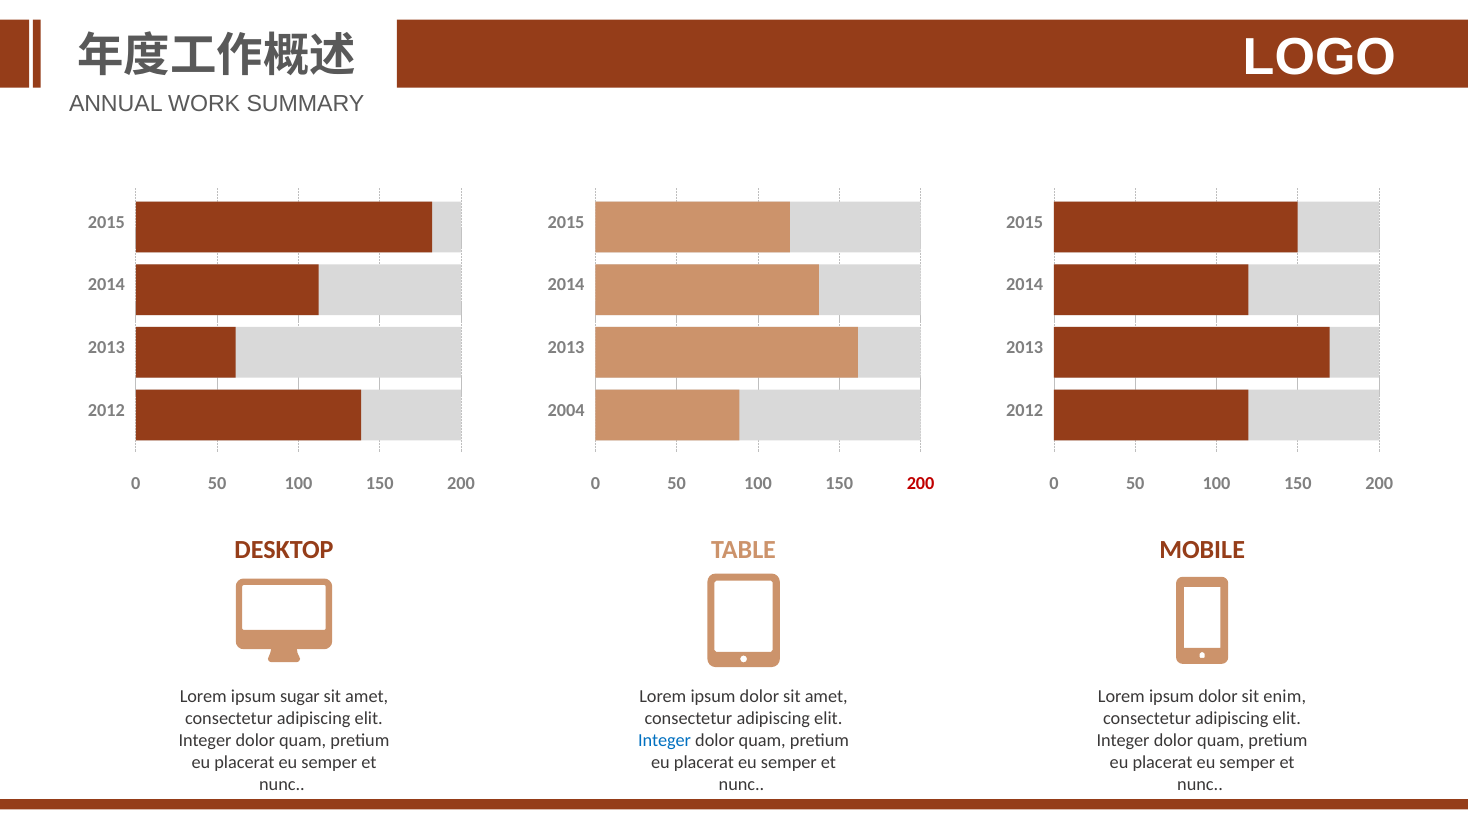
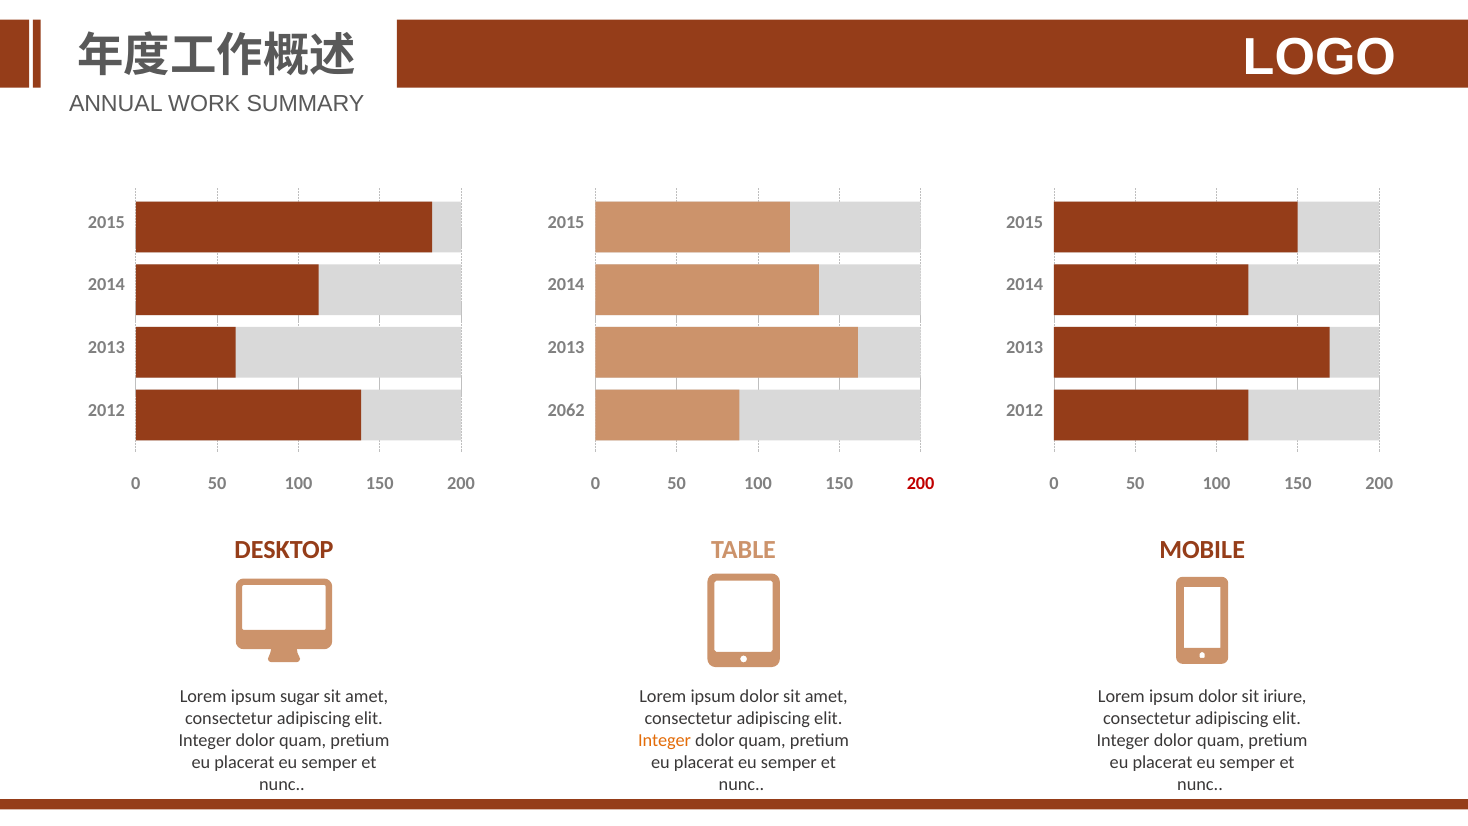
2004: 2004 -> 2062
enim: enim -> iriure
Integer at (665, 740) colour: blue -> orange
